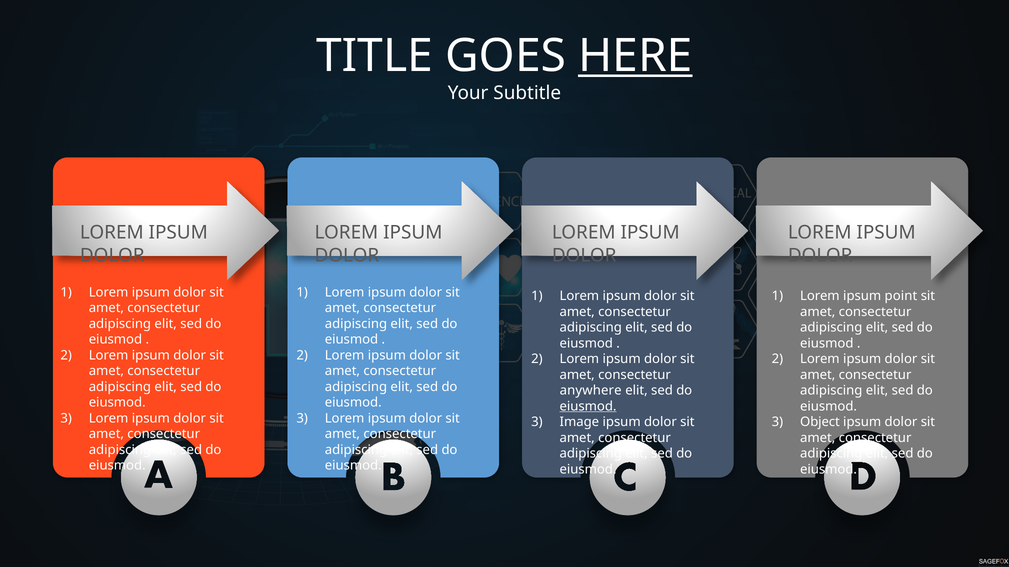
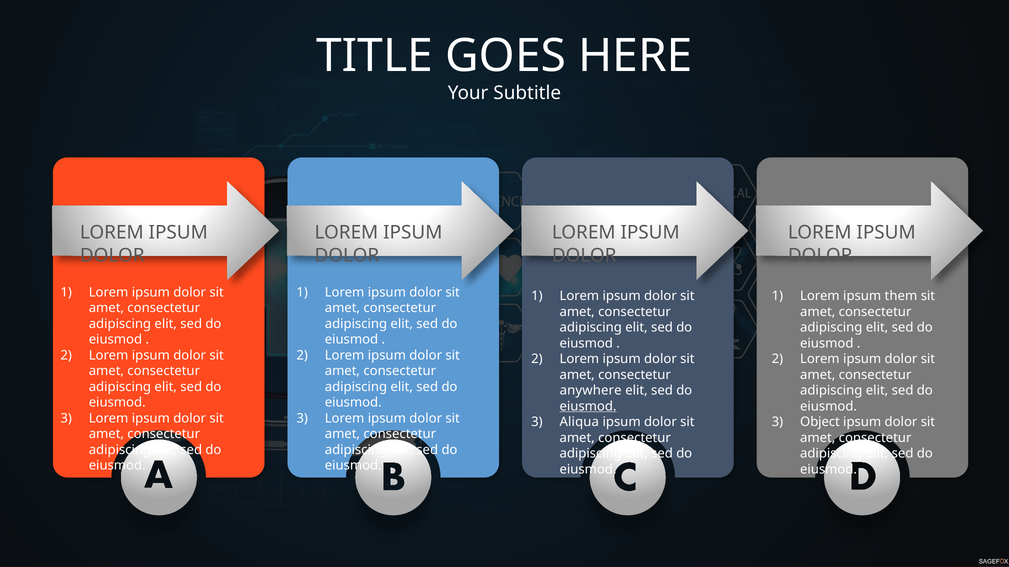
HERE underline: present -> none
point: point -> them
Image: Image -> Aliqua
